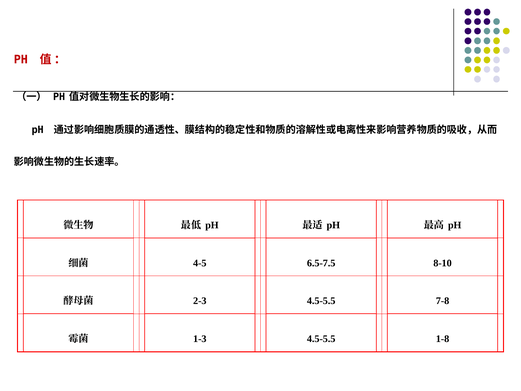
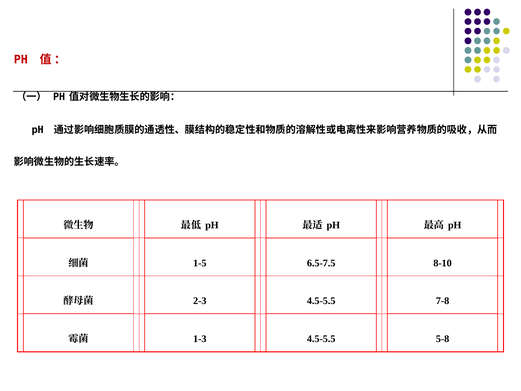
4-5: 4-5 -> 1-5
1-8: 1-8 -> 5-8
